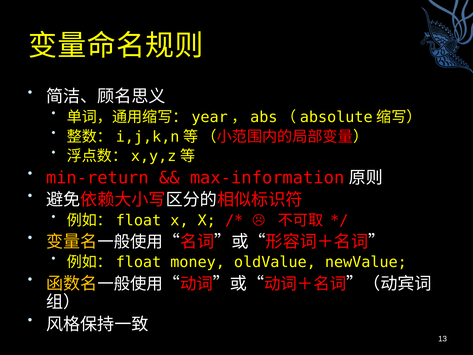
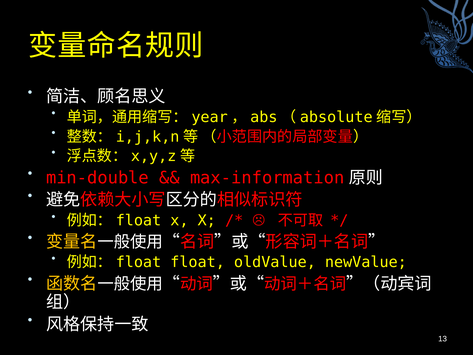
min-return: min-return -> min-double
money: money -> float
